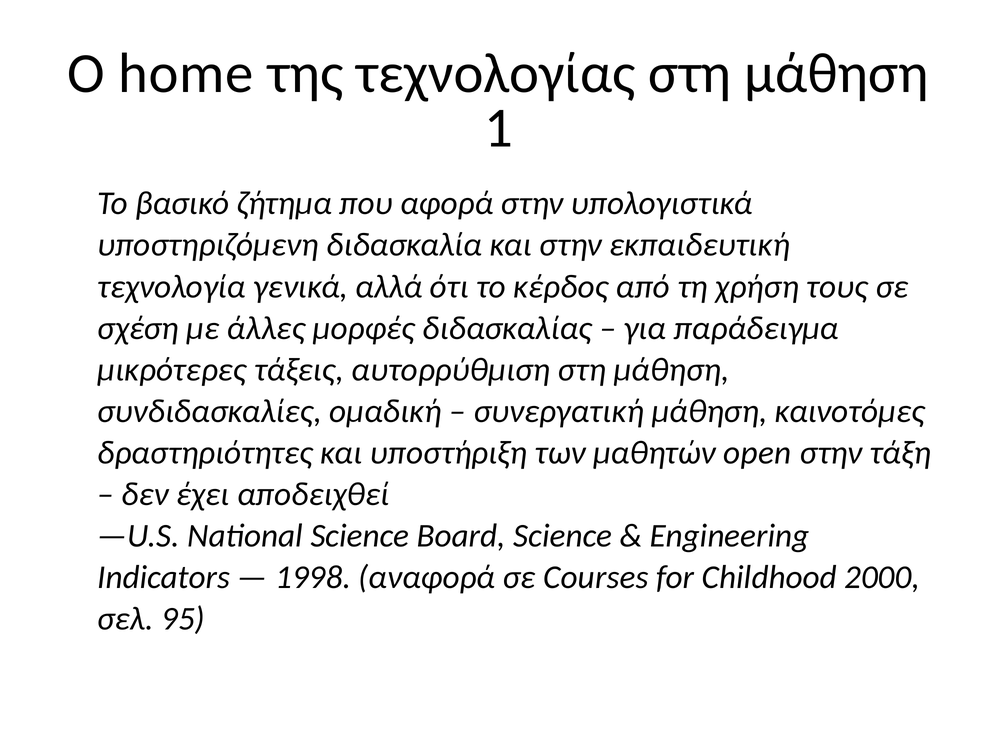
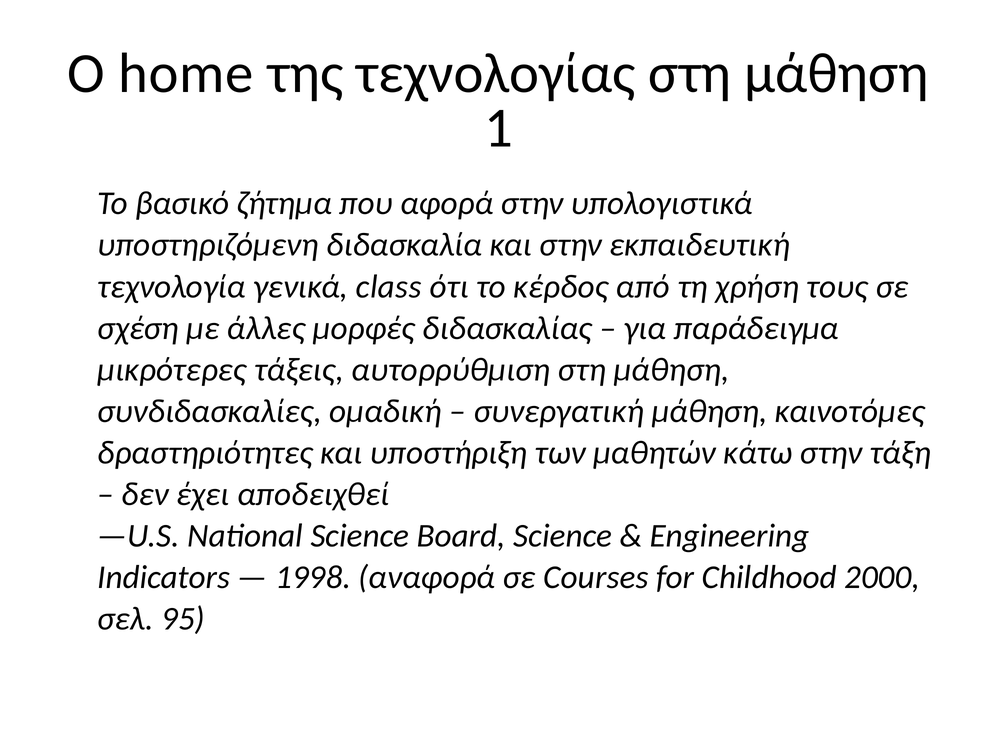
αλλά: αλλά -> class
open: open -> κάτω
